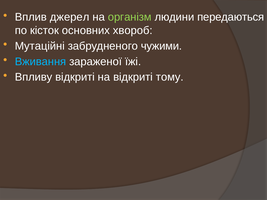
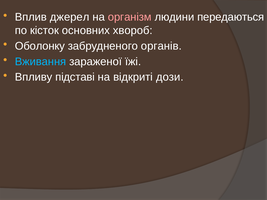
організм colour: light green -> pink
Мутаційні: Мутаційні -> Оболонку
чужими: чужими -> органів
Впливу відкриті: відкриті -> підставі
тому: тому -> дози
